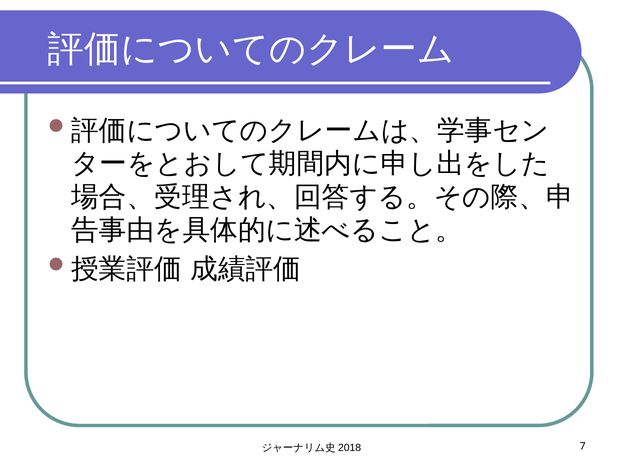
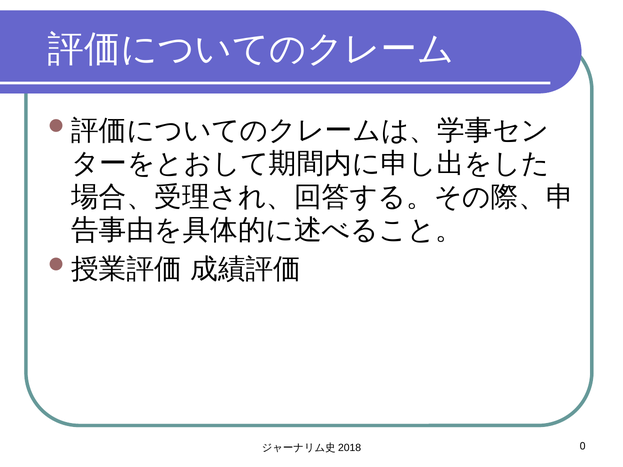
7: 7 -> 0
